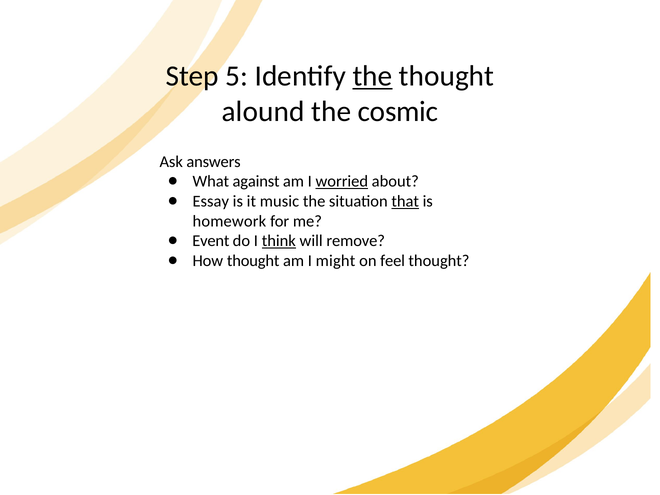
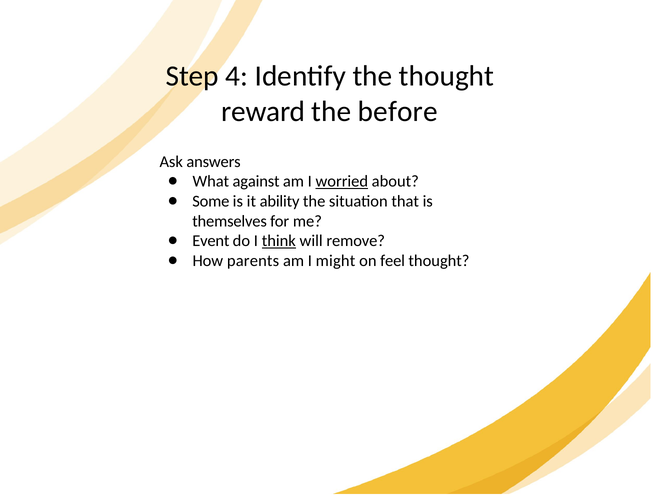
5: 5 -> 4
the at (372, 76) underline: present -> none
alound: alound -> reward
cosmic: cosmic -> before
Essay: Essay -> Some
music: music -> ability
that underline: present -> none
homework: homework -> themselves
How thought: thought -> parents
